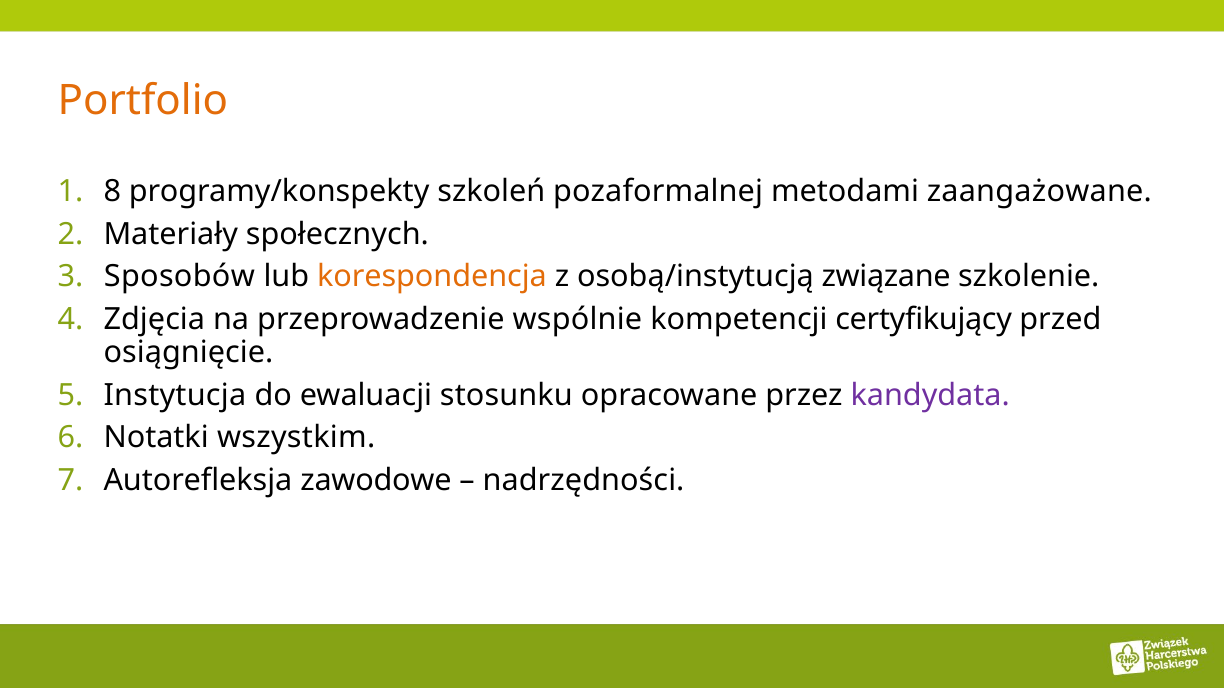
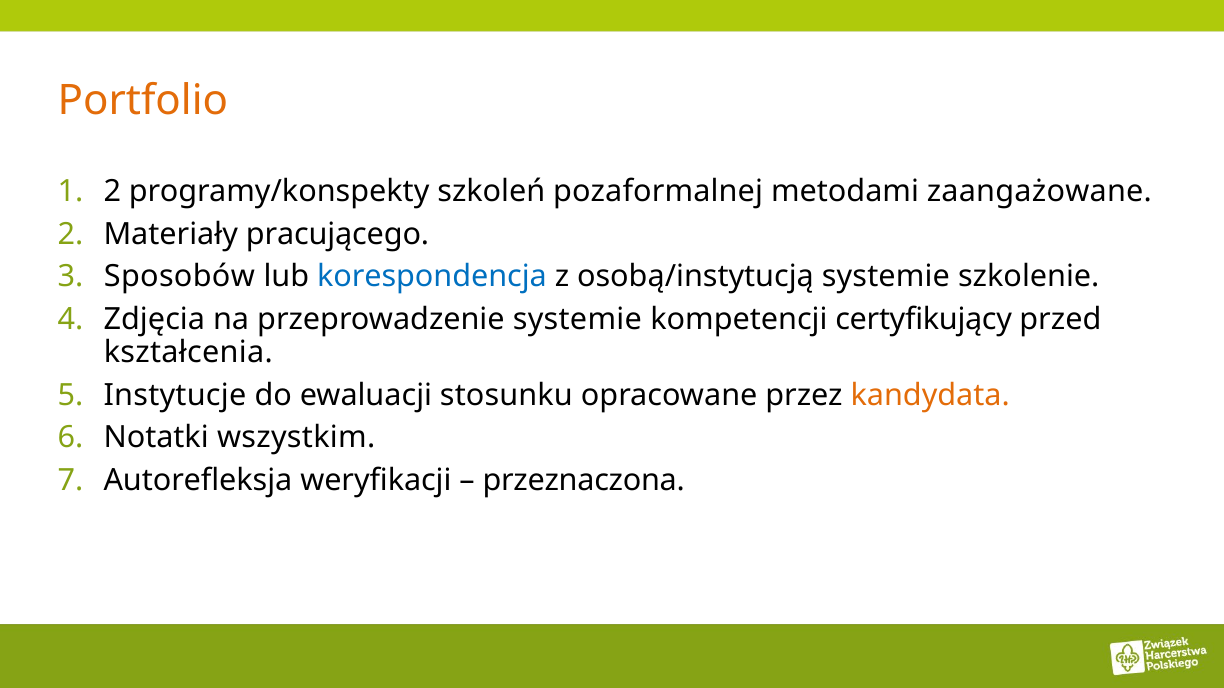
8 at (112, 192): 8 -> 2
społecznych: społecznych -> pracującego
korespondencja colour: orange -> blue
osobą/instytucją związane: związane -> systemie
przeprowadzenie wspólnie: wspólnie -> systemie
osiągnięcie: osiągnięcie -> kształcenia
Instytucja: Instytucja -> Instytucje
kandydata colour: purple -> orange
zawodowe: zawodowe -> weryfikacji
nadrzędności: nadrzędności -> przeznaczona
